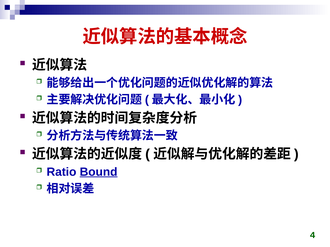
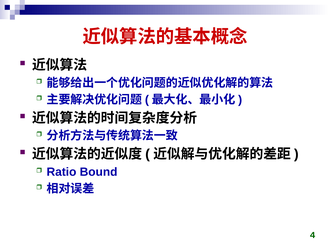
Bound underline: present -> none
